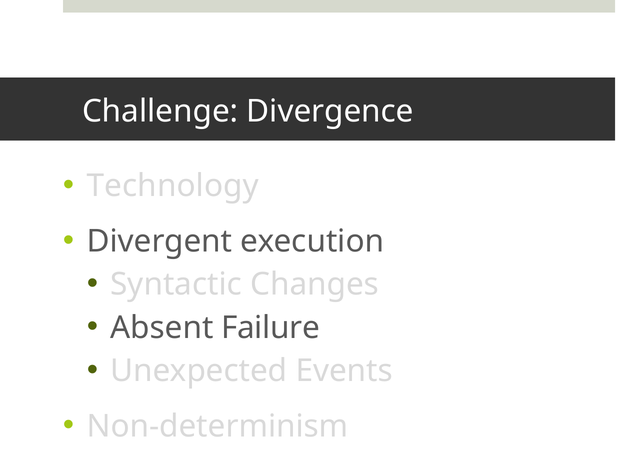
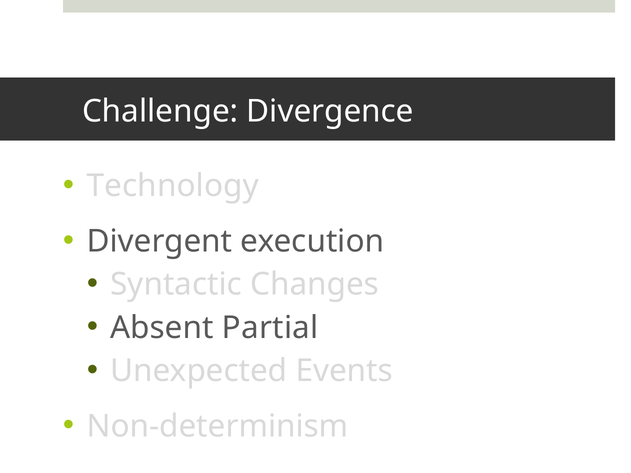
Failure: Failure -> Partial
